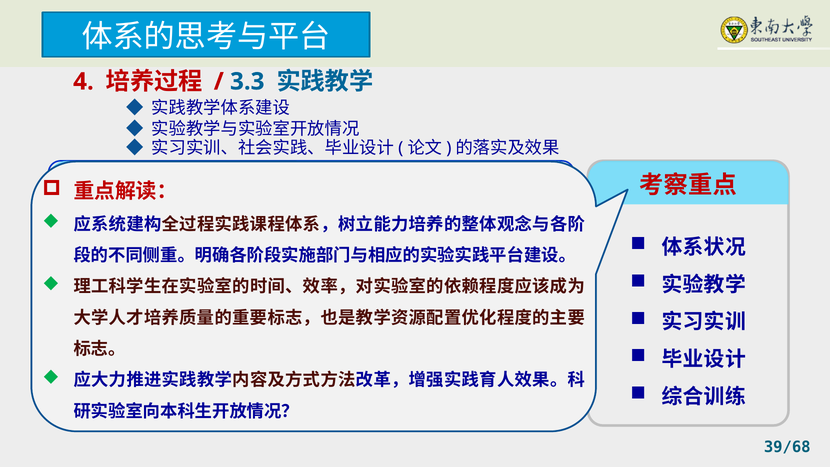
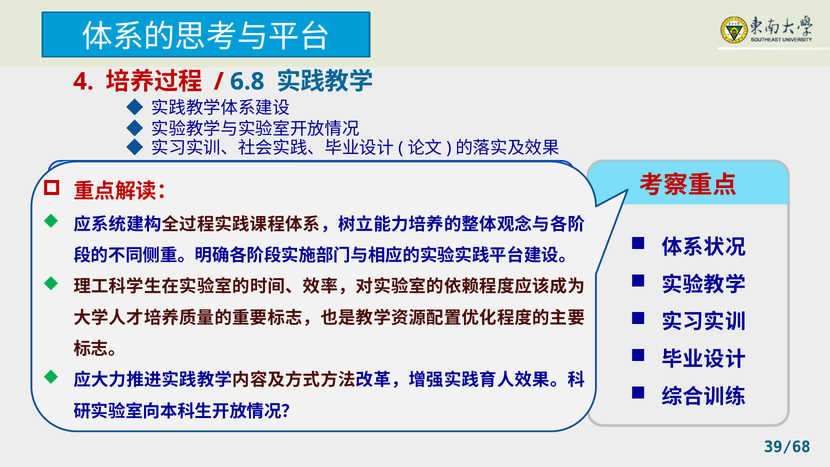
3.3: 3.3 -> 6.8
